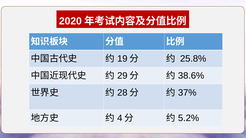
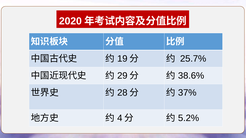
25.8%: 25.8% -> 25.7%
